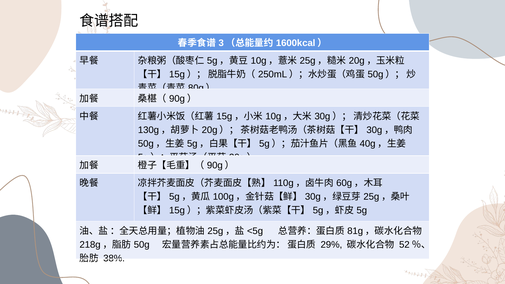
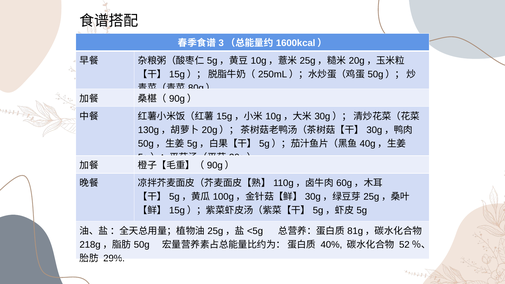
29%: 29% -> 40%
38%: 38% -> 29%
